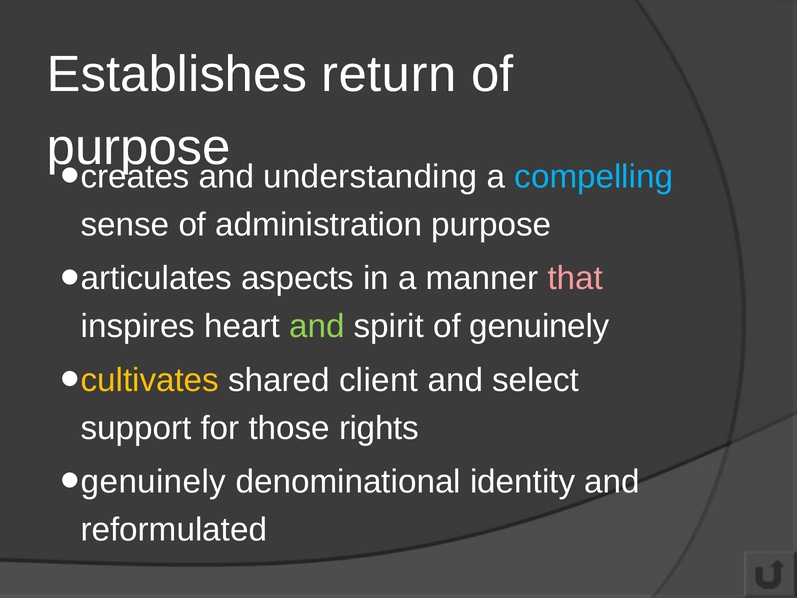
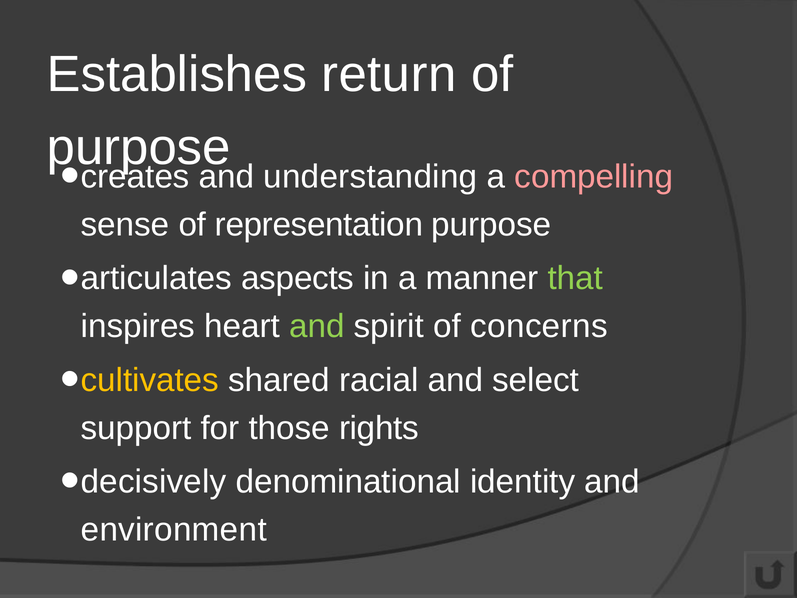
compelling colour: light blue -> pink
administration: administration -> representation
that colour: pink -> light green
of genuinely: genuinely -> concerns
client: client -> racial
genuinely at (153, 482): genuinely -> decisively
reformulated: reformulated -> environment
